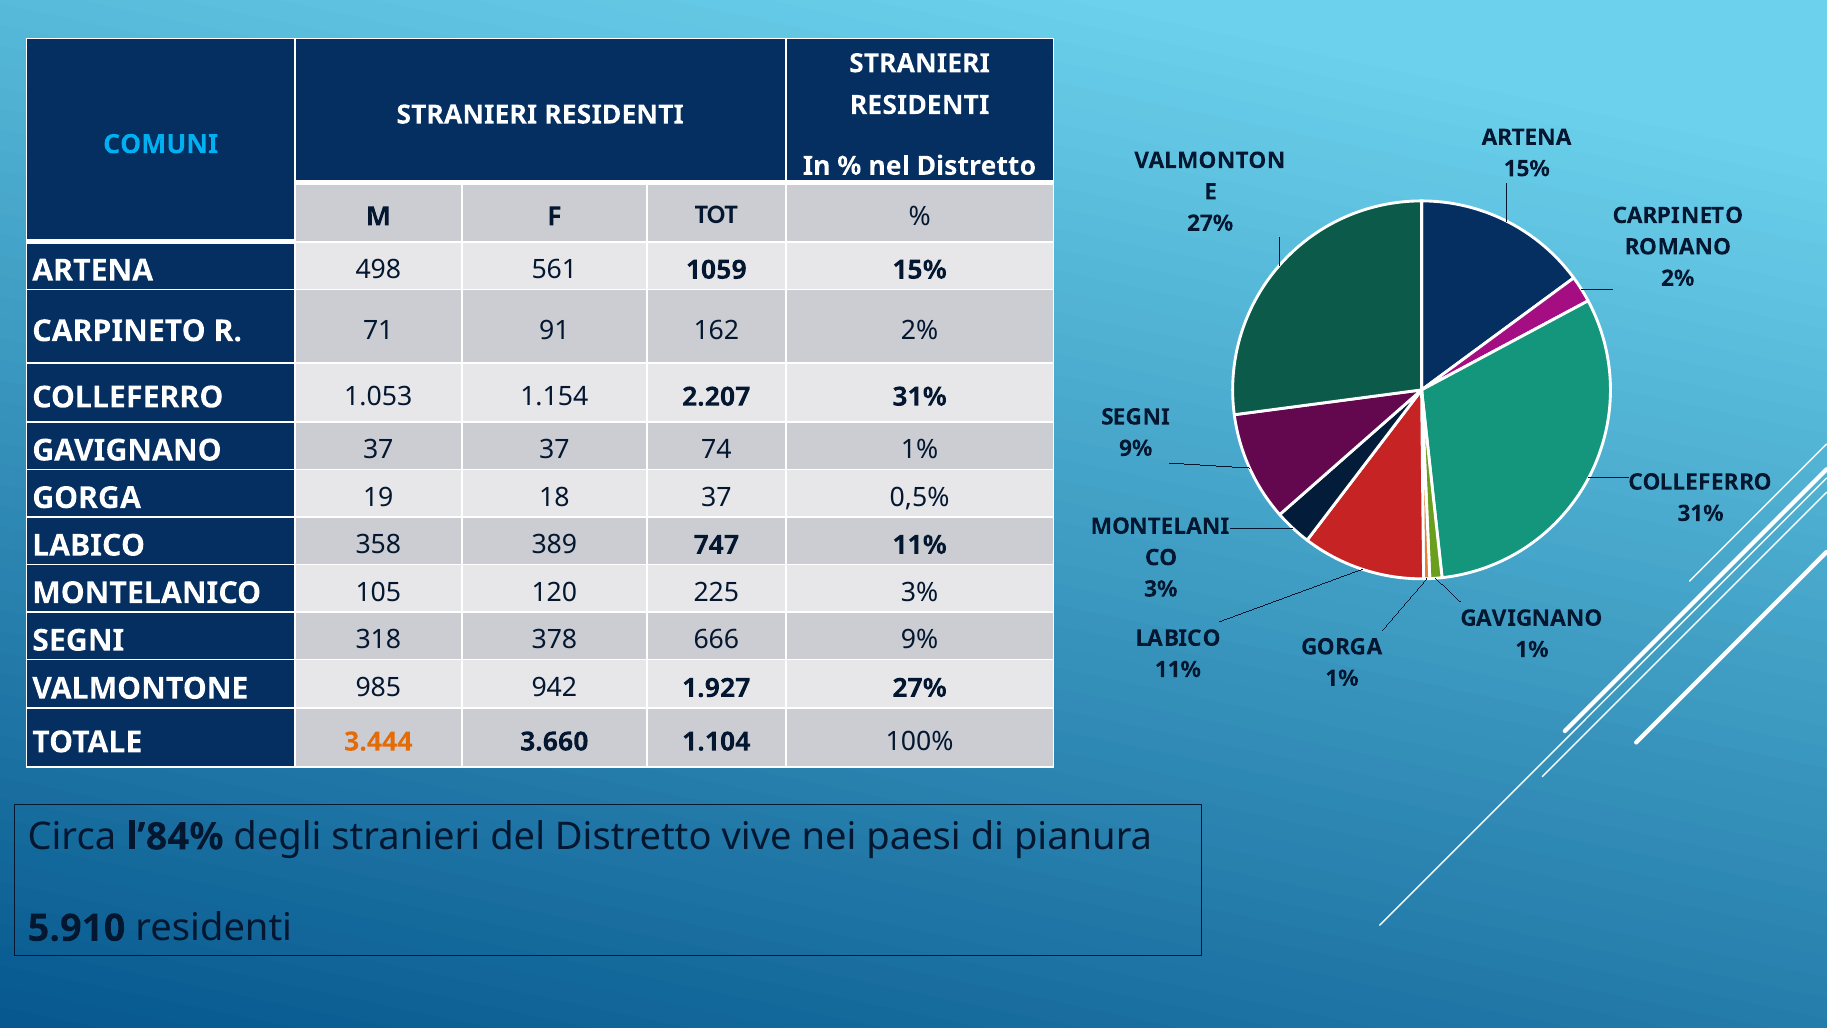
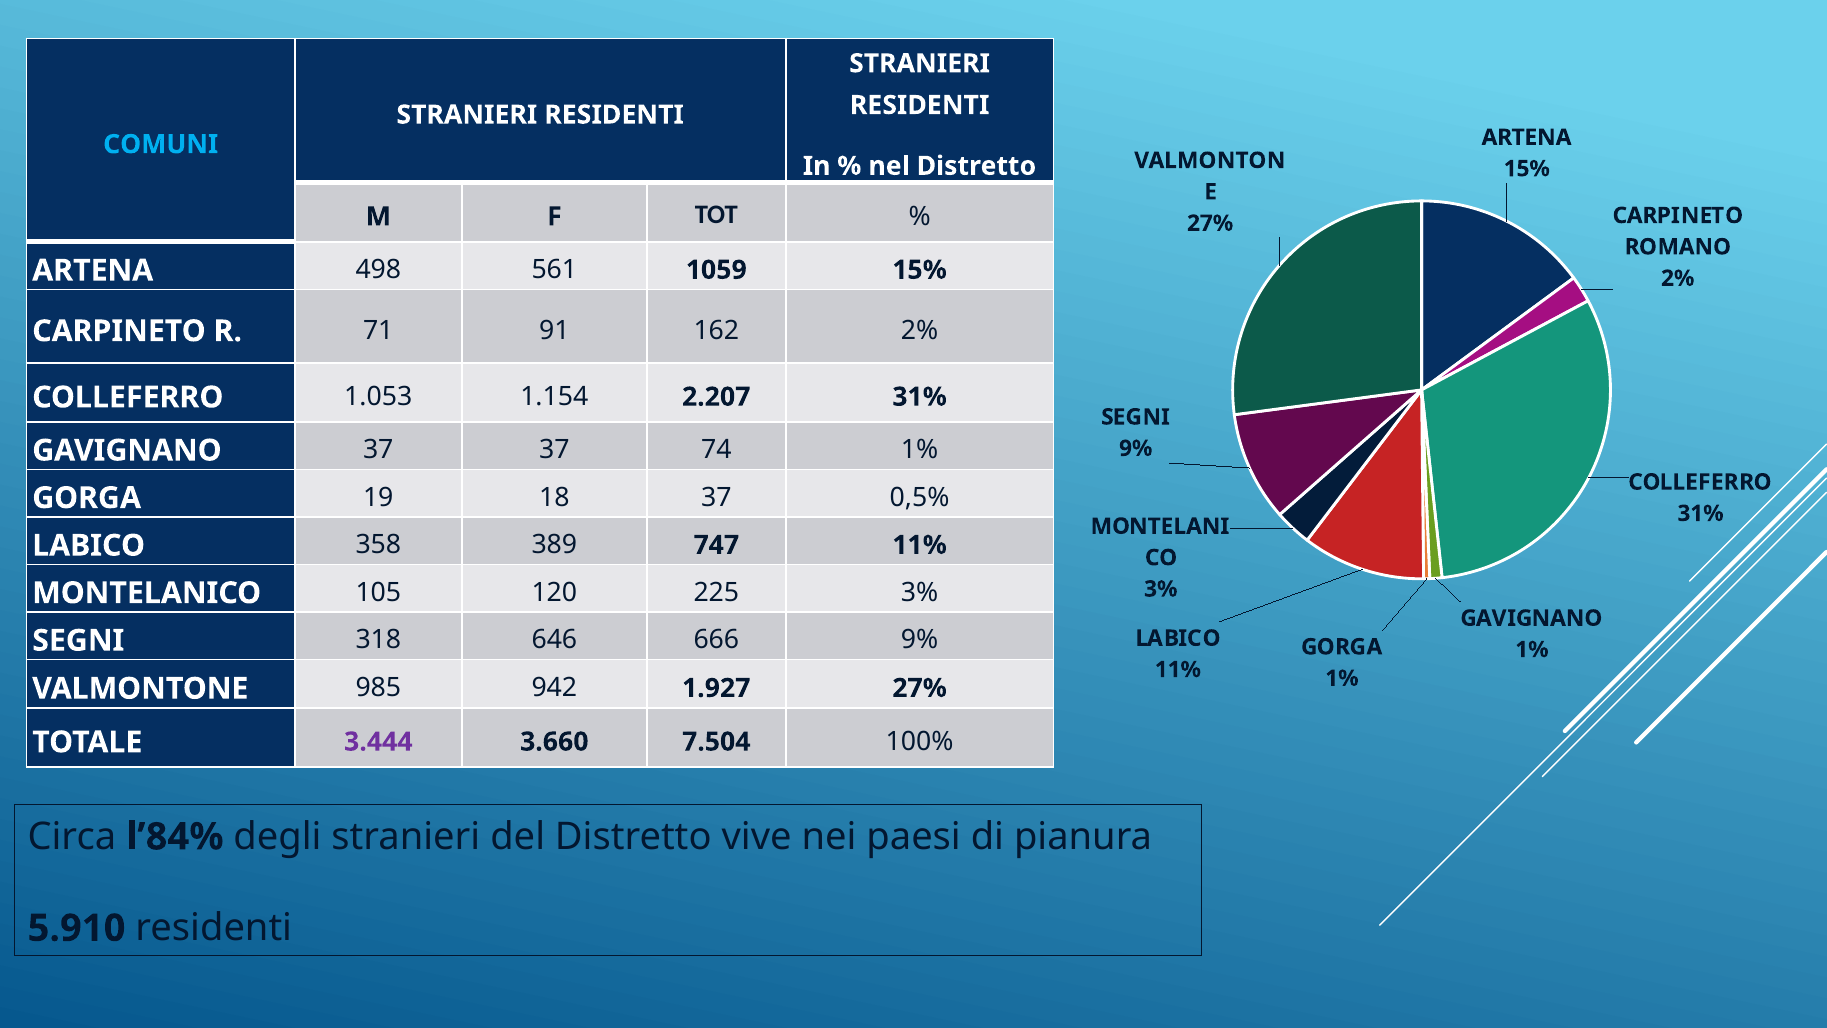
378: 378 -> 646
3.444 colour: orange -> purple
1.104: 1.104 -> 7.504
